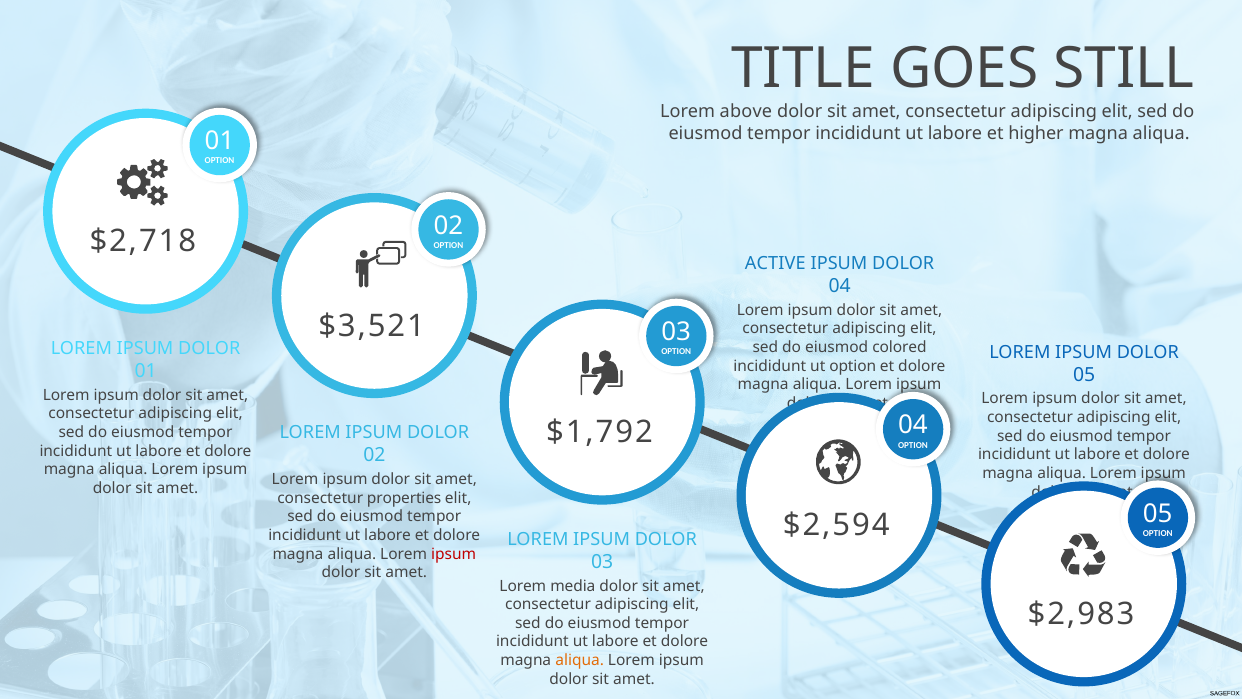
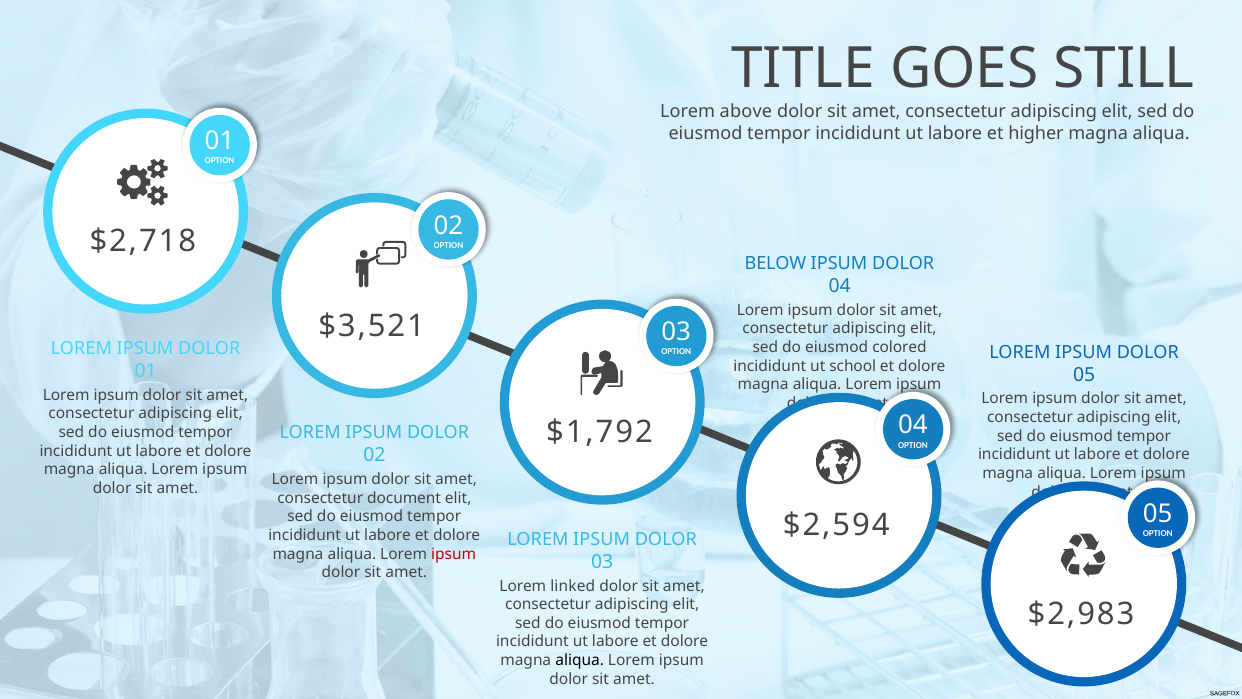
ACTIVE: ACTIVE -> BELOW
ut option: option -> school
properties: properties -> document
media: media -> linked
aliqua at (580, 660) colour: orange -> black
